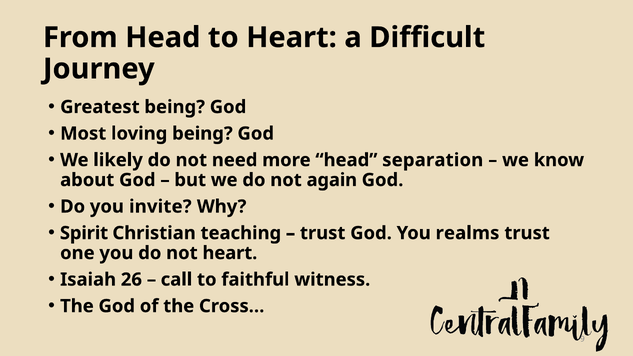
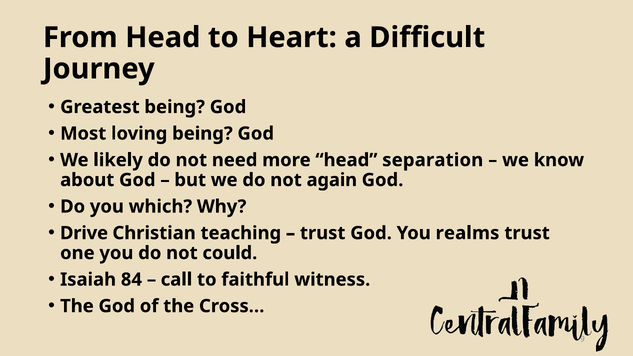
invite: invite -> which
Spirit: Spirit -> Drive
not heart: heart -> could
26: 26 -> 84
